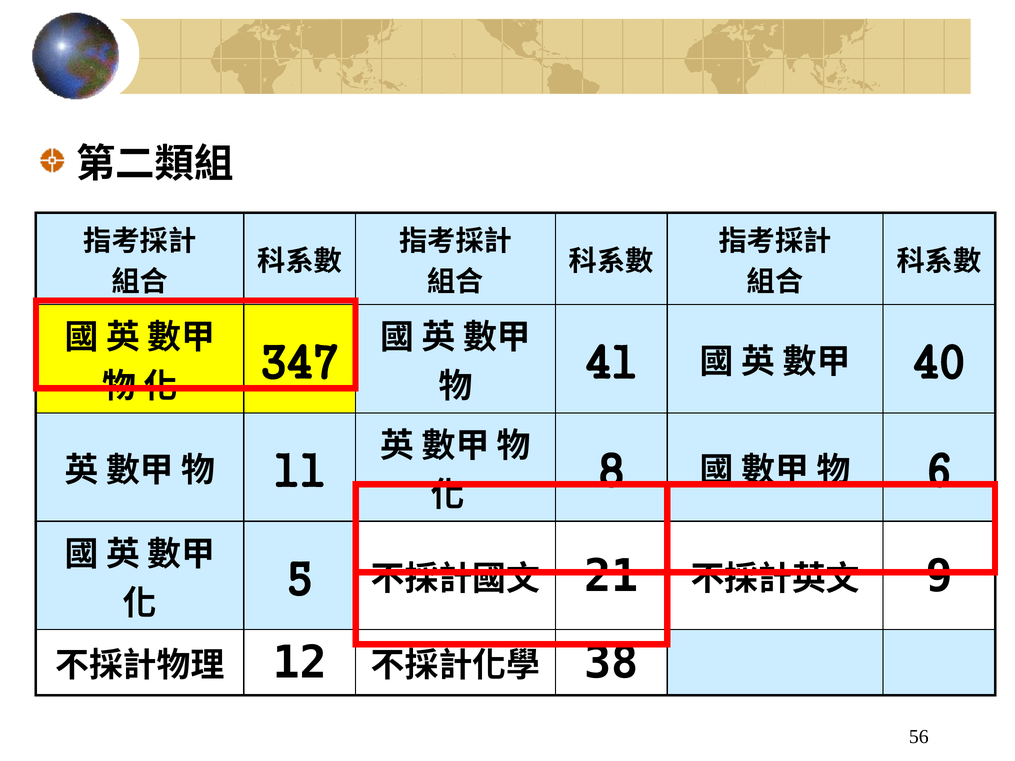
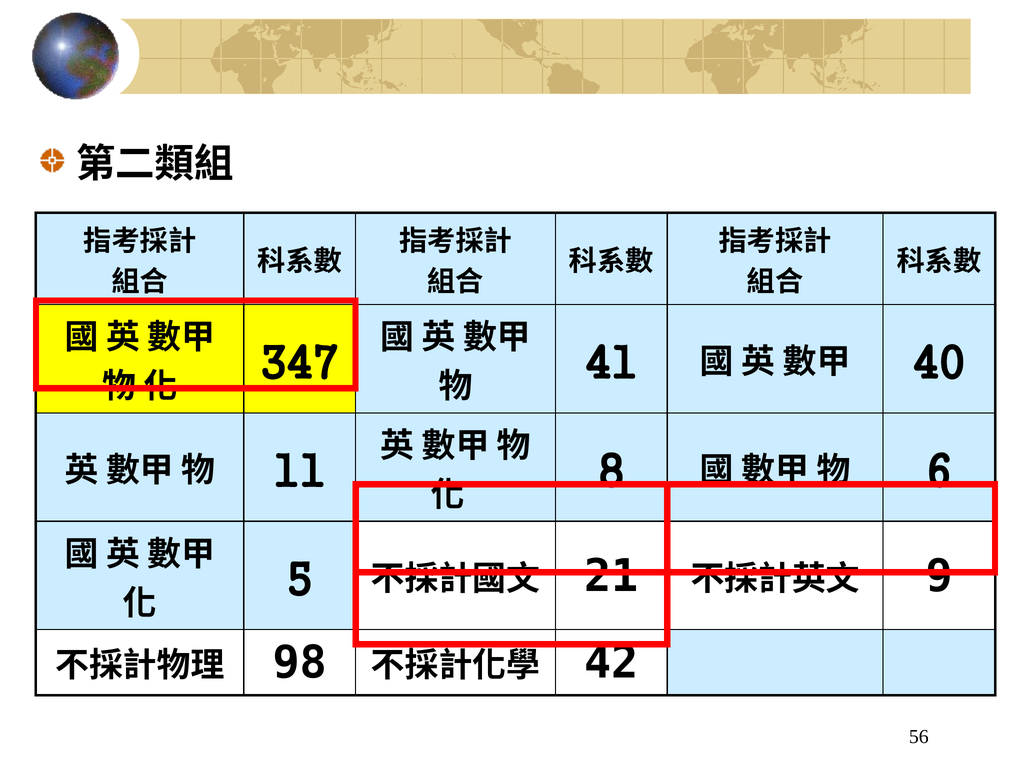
12: 12 -> 98
38: 38 -> 42
